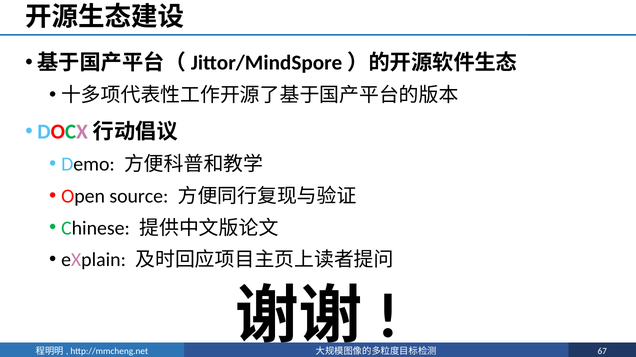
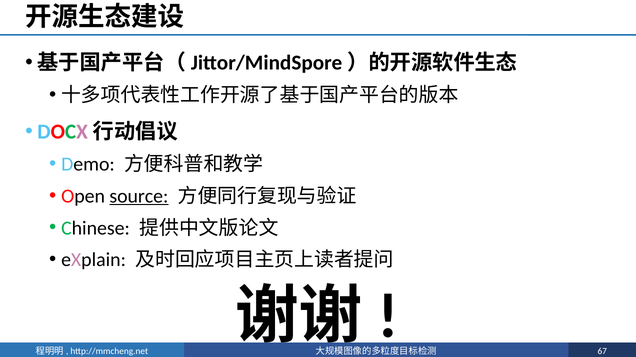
source underline: none -> present
